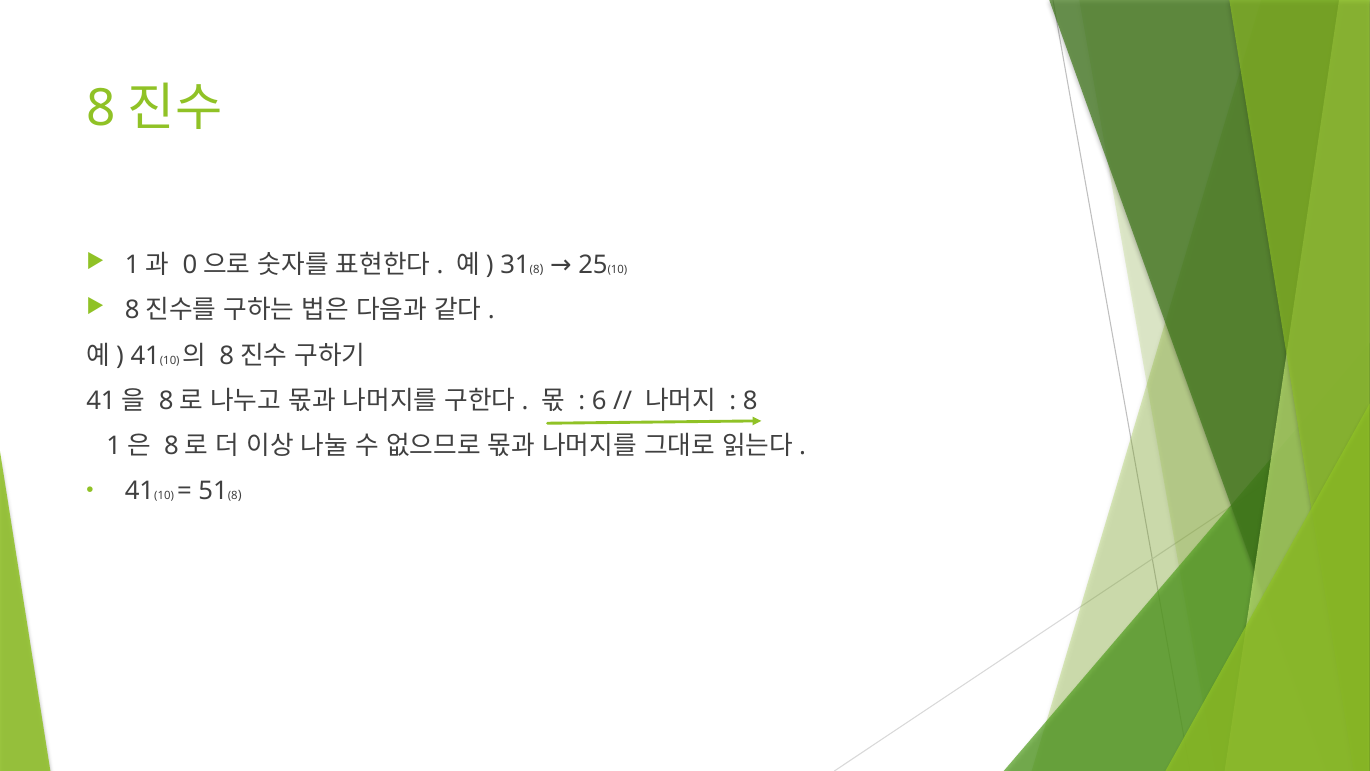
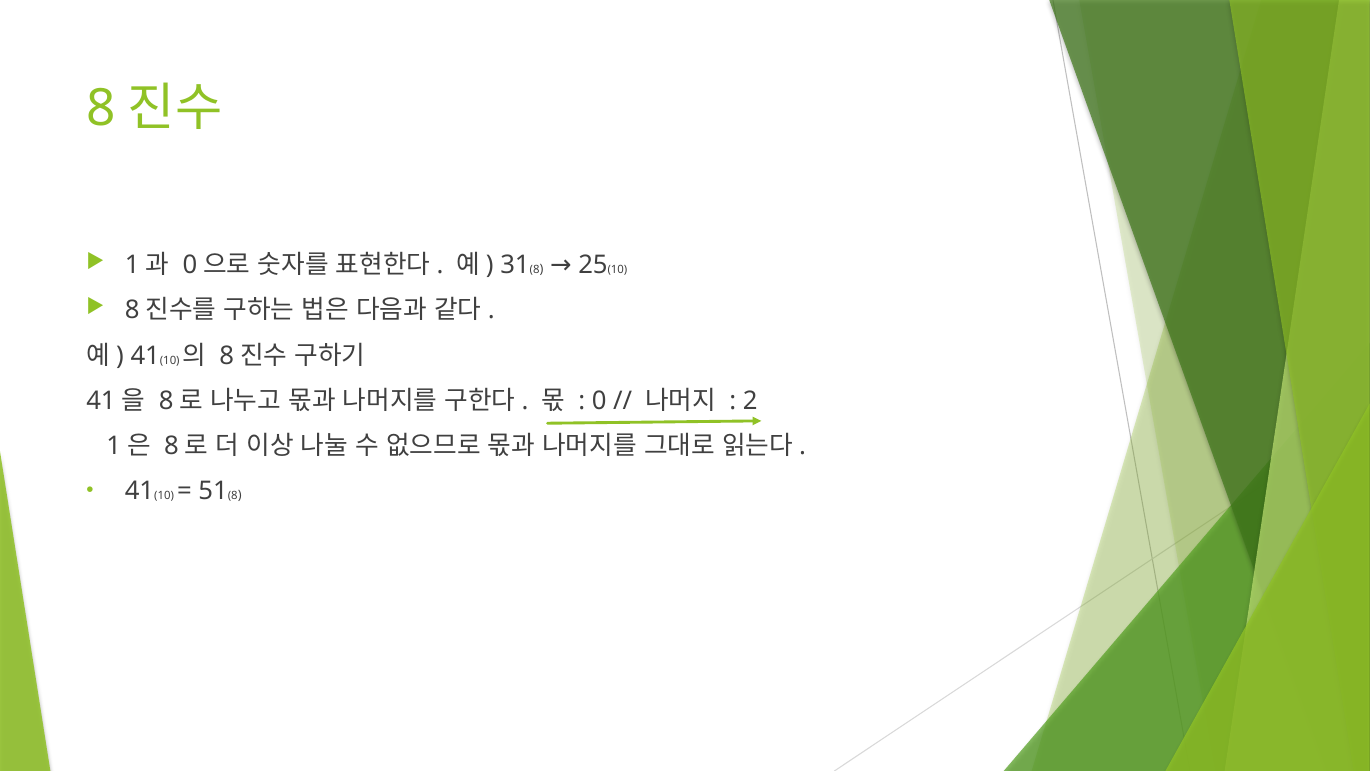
6: 6 -> 0
8 at (750, 400): 8 -> 2
